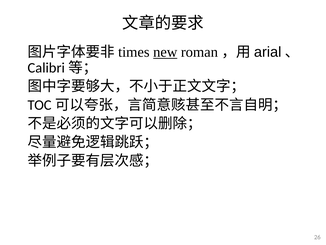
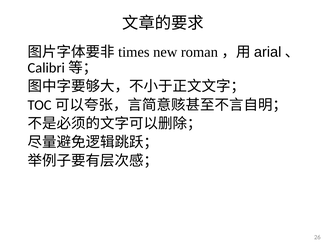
new underline: present -> none
